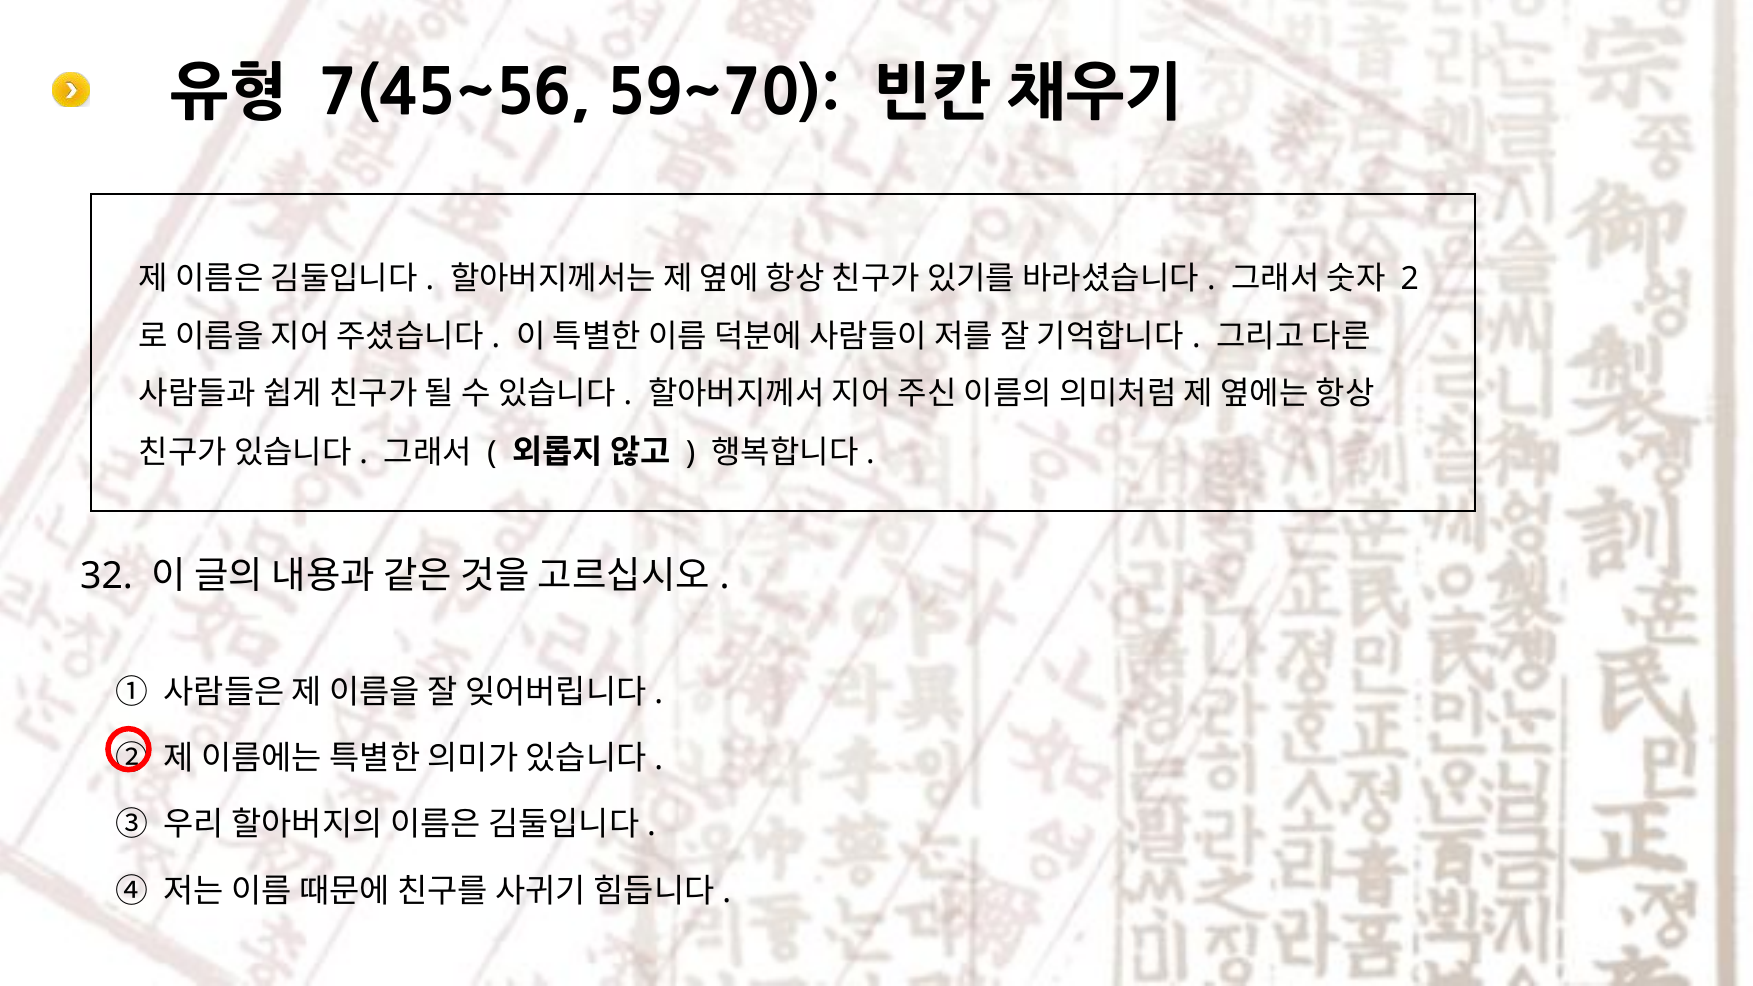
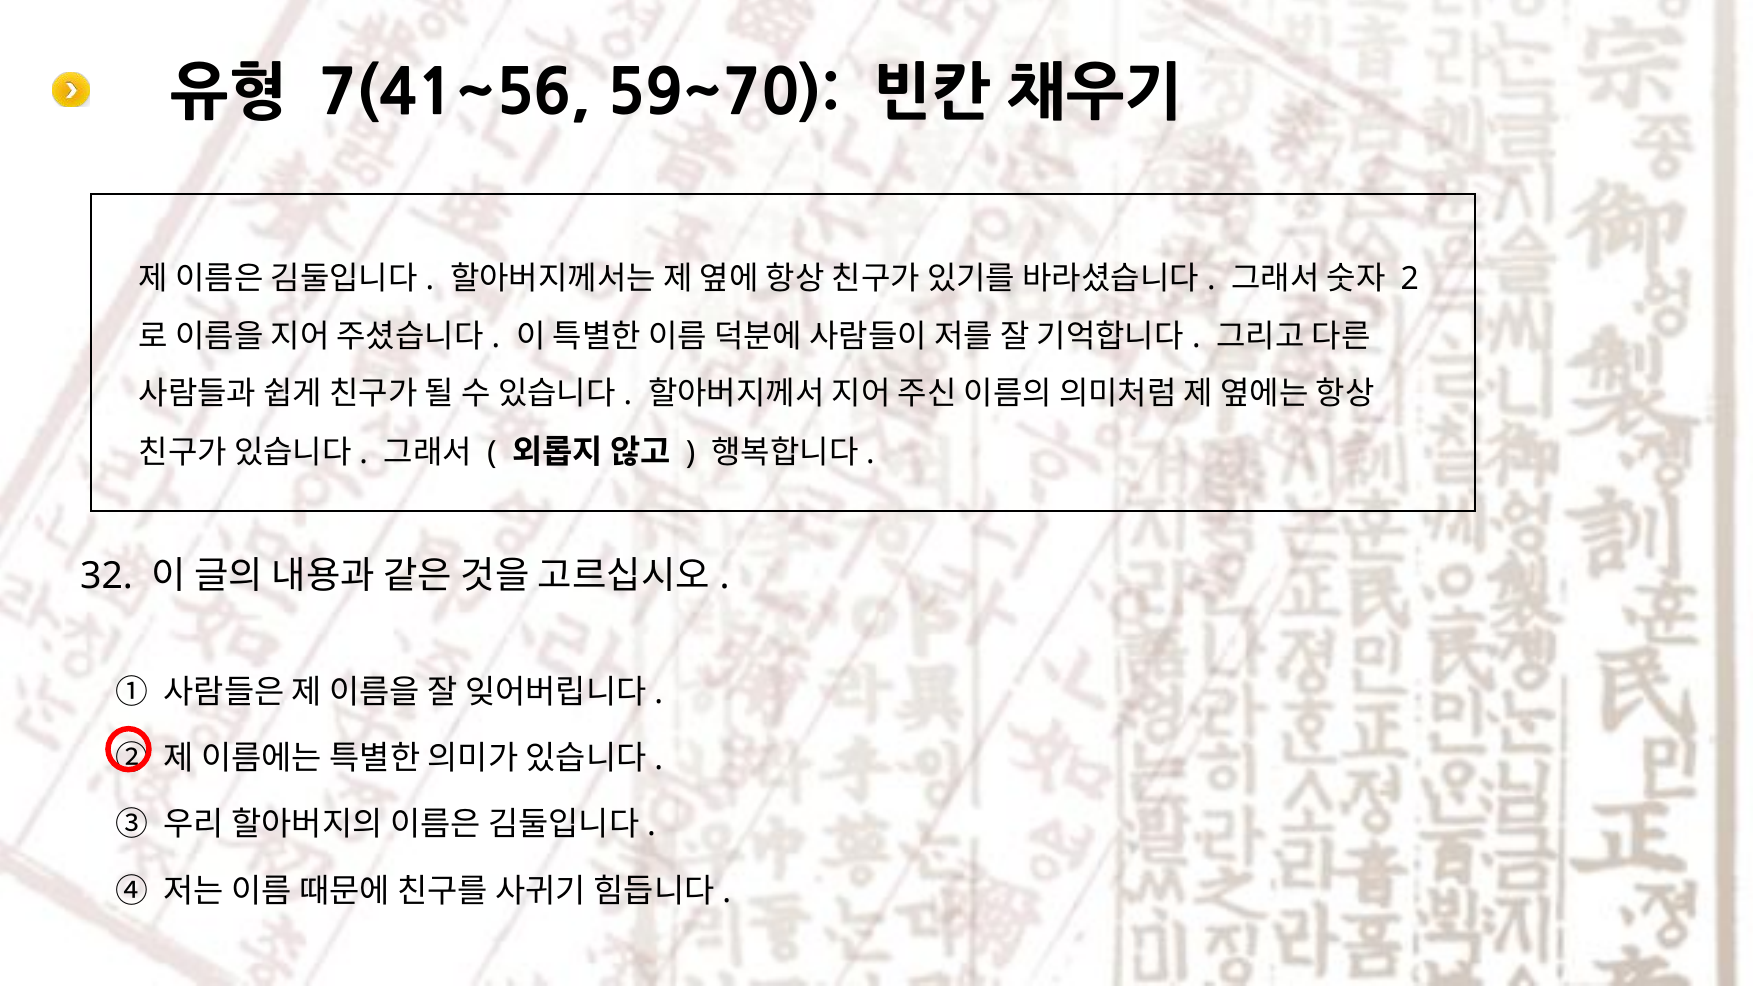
7(45~56: 7(45~56 -> 7(41~56
